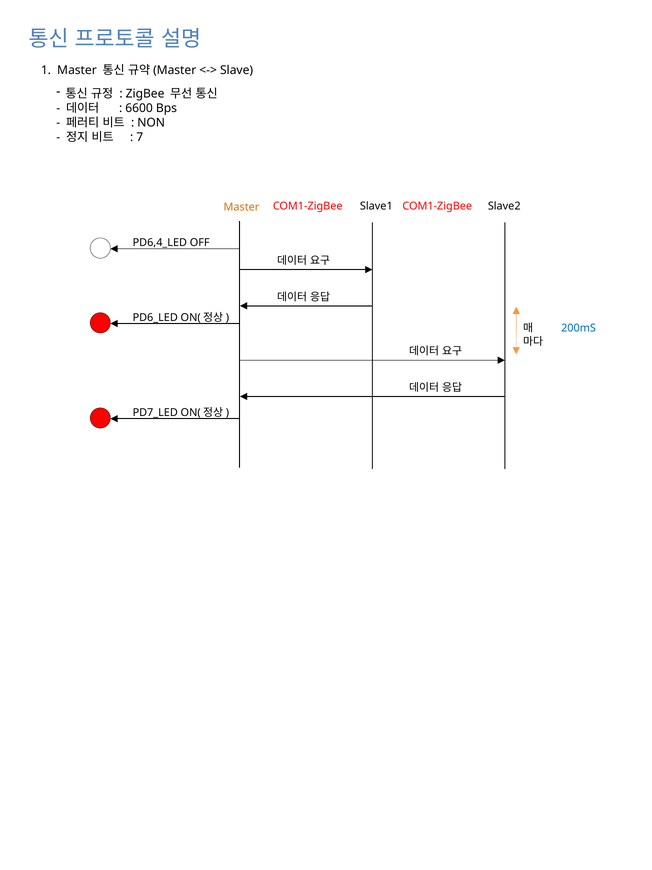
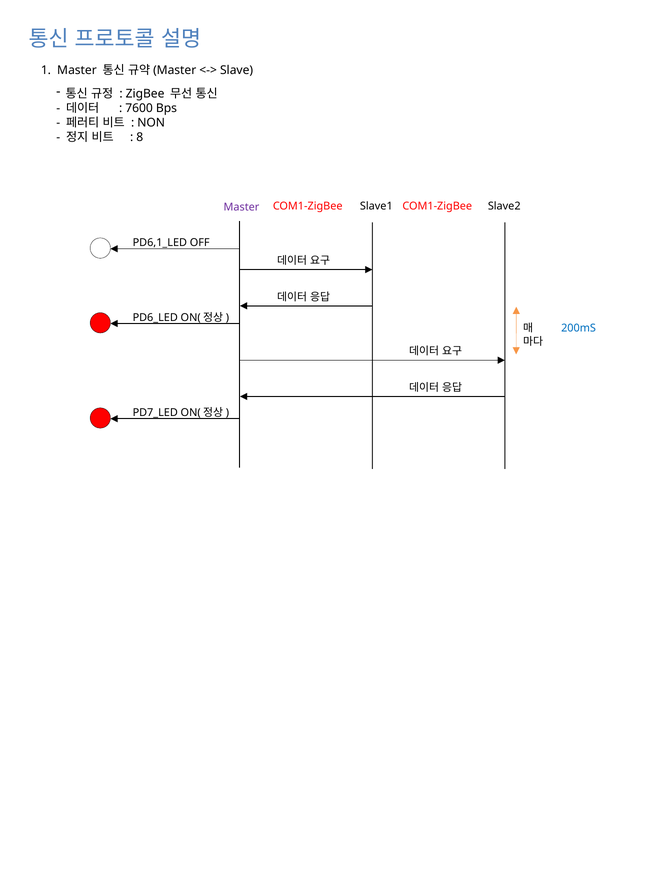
6600: 6600 -> 7600
7: 7 -> 8
Master at (241, 207) colour: orange -> purple
PD6,4_LED: PD6,4_LED -> PD6,1_LED
